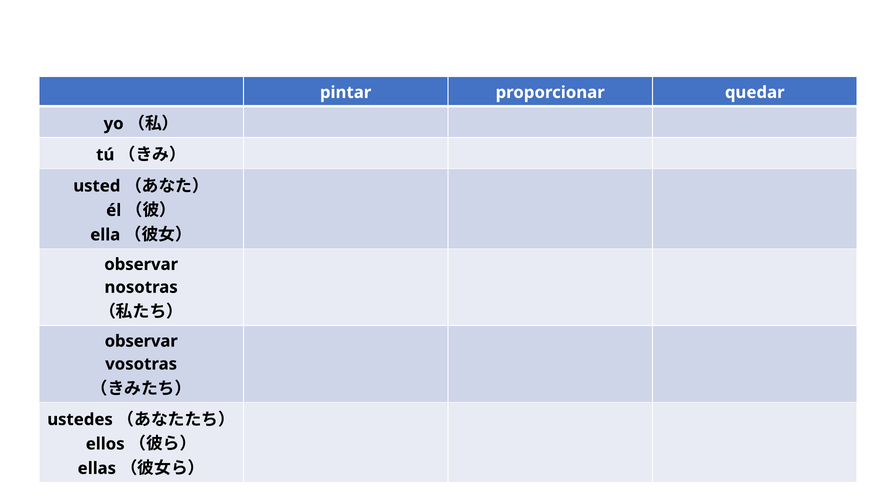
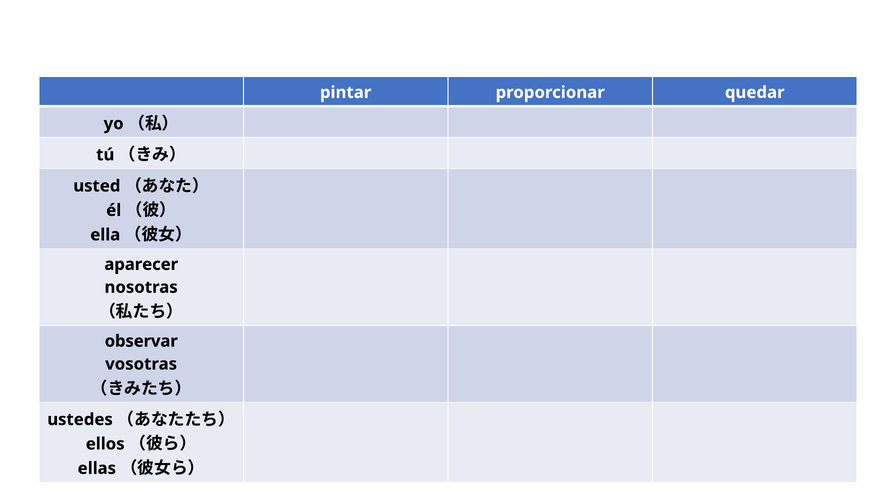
observar at (141, 264): observar -> aparecer
